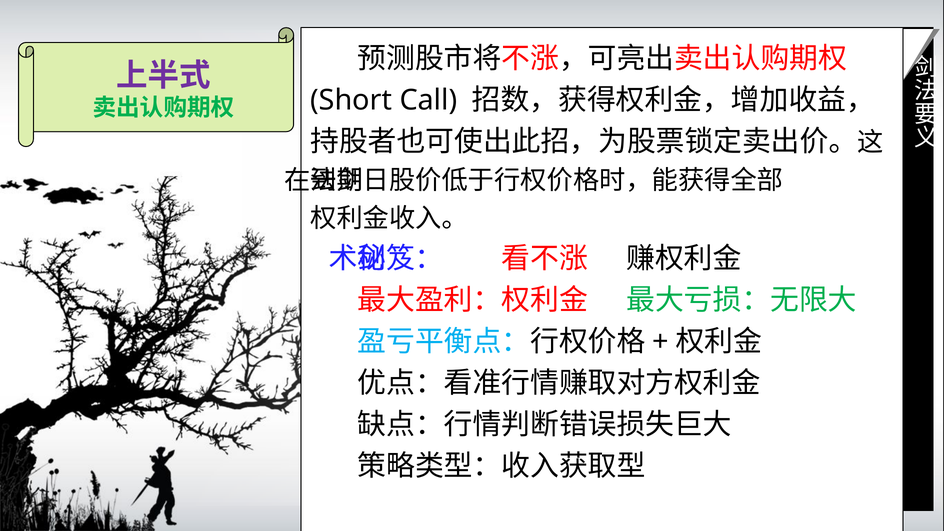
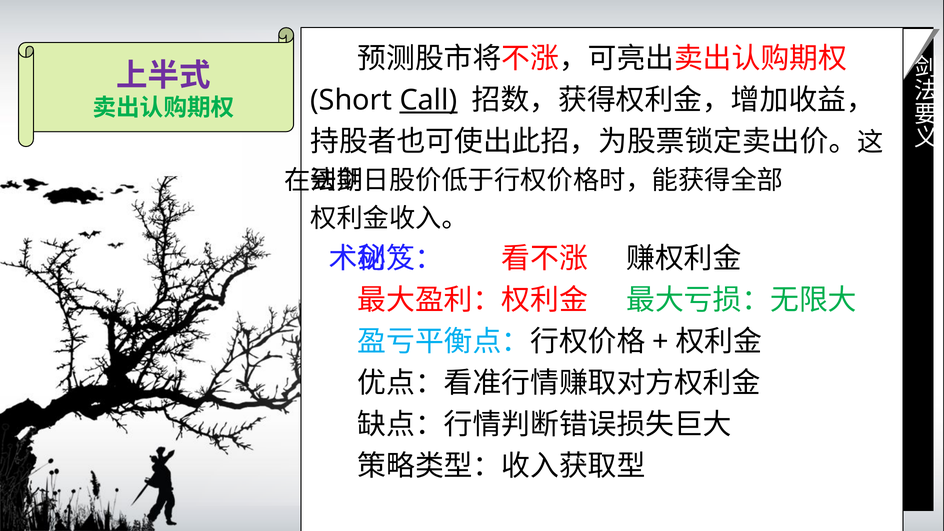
Call underline: none -> present
